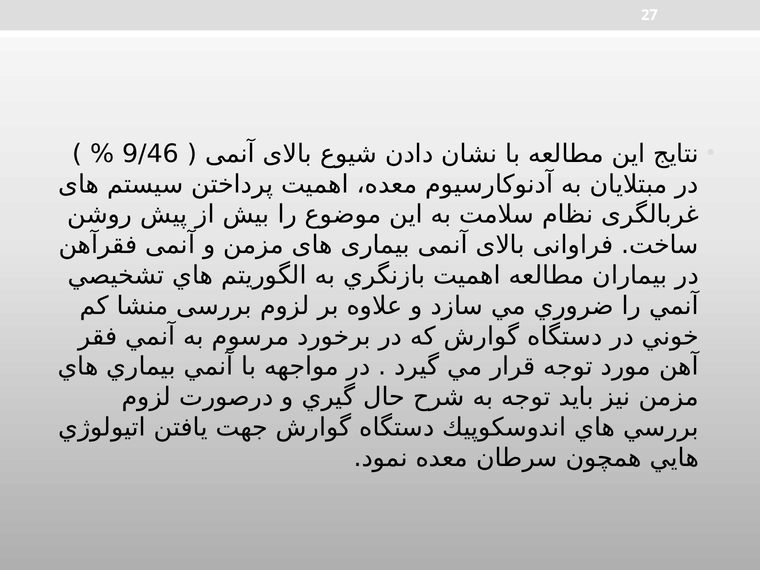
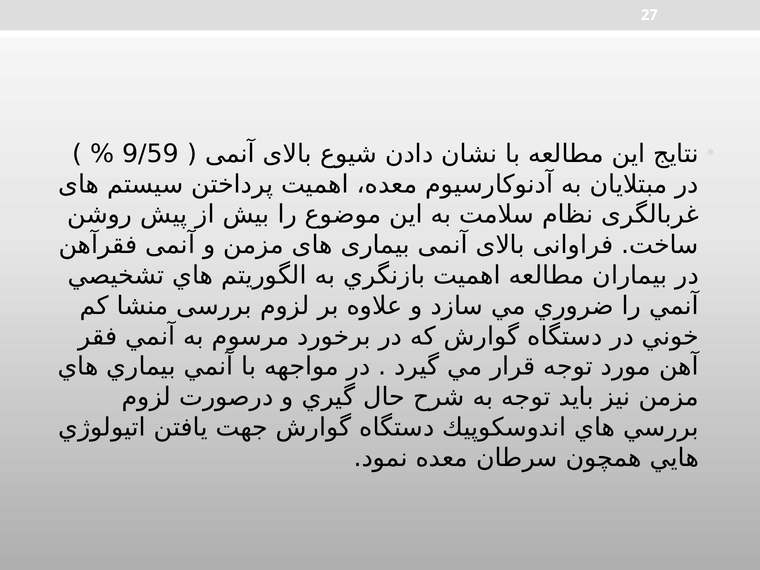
9/46: 9/46 -> 9/59
